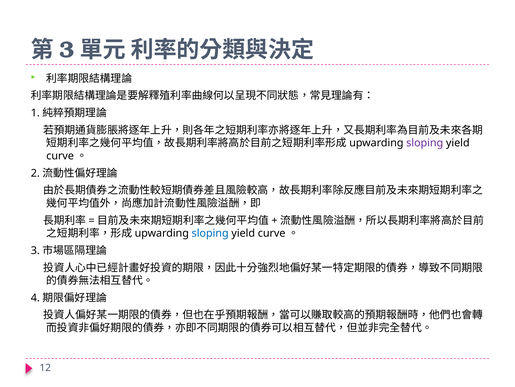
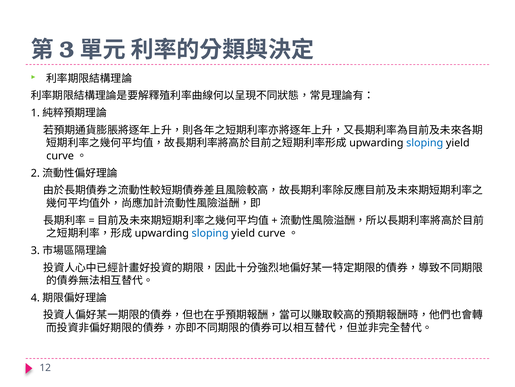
sloping at (425, 143) colour: purple -> blue
